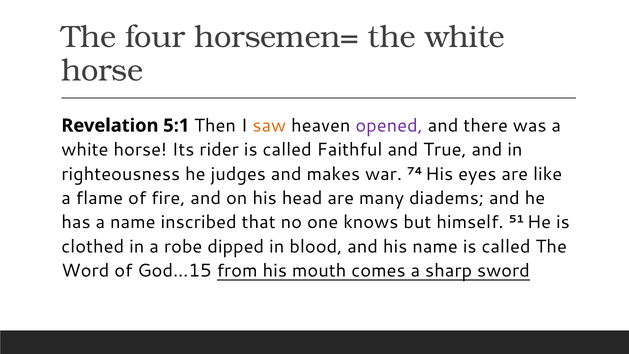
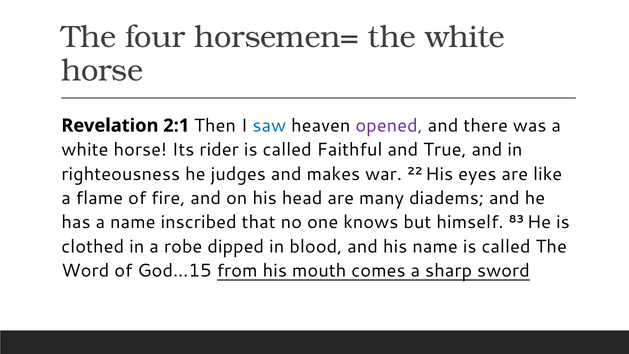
5:1: 5:1 -> 2:1
saw colour: orange -> blue
74: 74 -> 22
51: 51 -> 83
